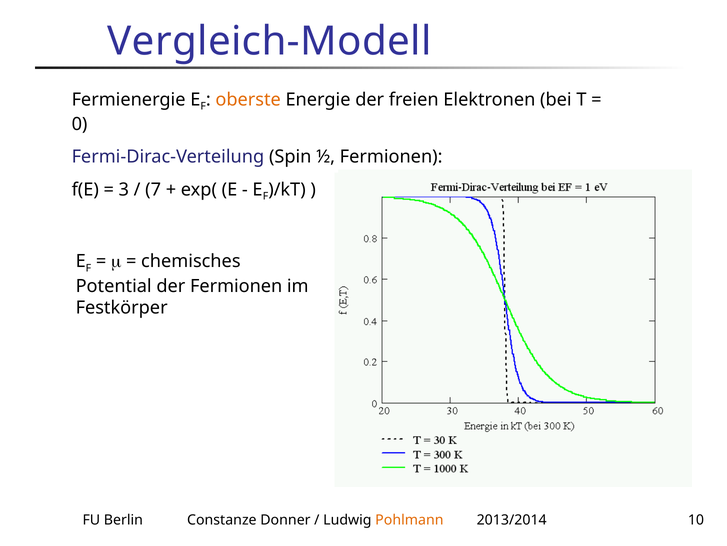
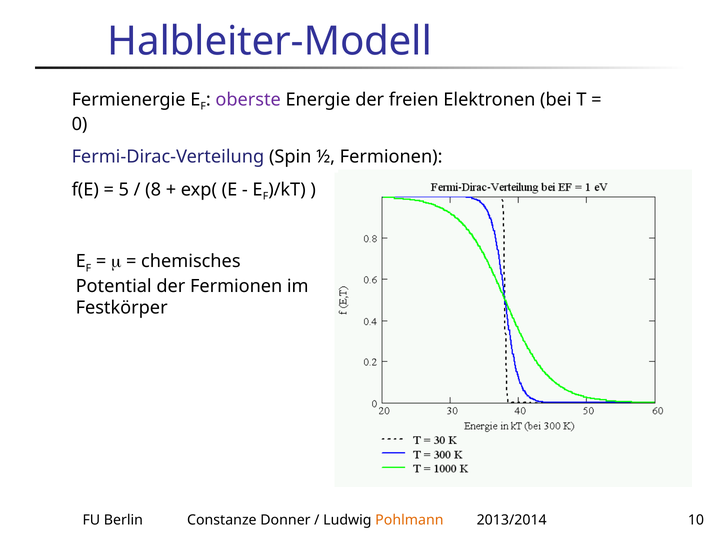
Vergleich-Modell: Vergleich-Modell -> Halbleiter-Modell
oberste colour: orange -> purple
3: 3 -> 5
7: 7 -> 8
